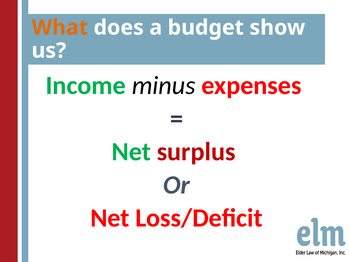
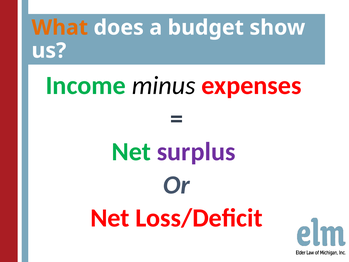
surplus colour: red -> purple
